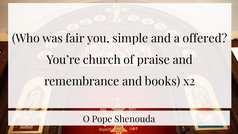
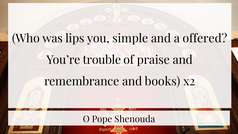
fair: fair -> lips
church: church -> trouble
